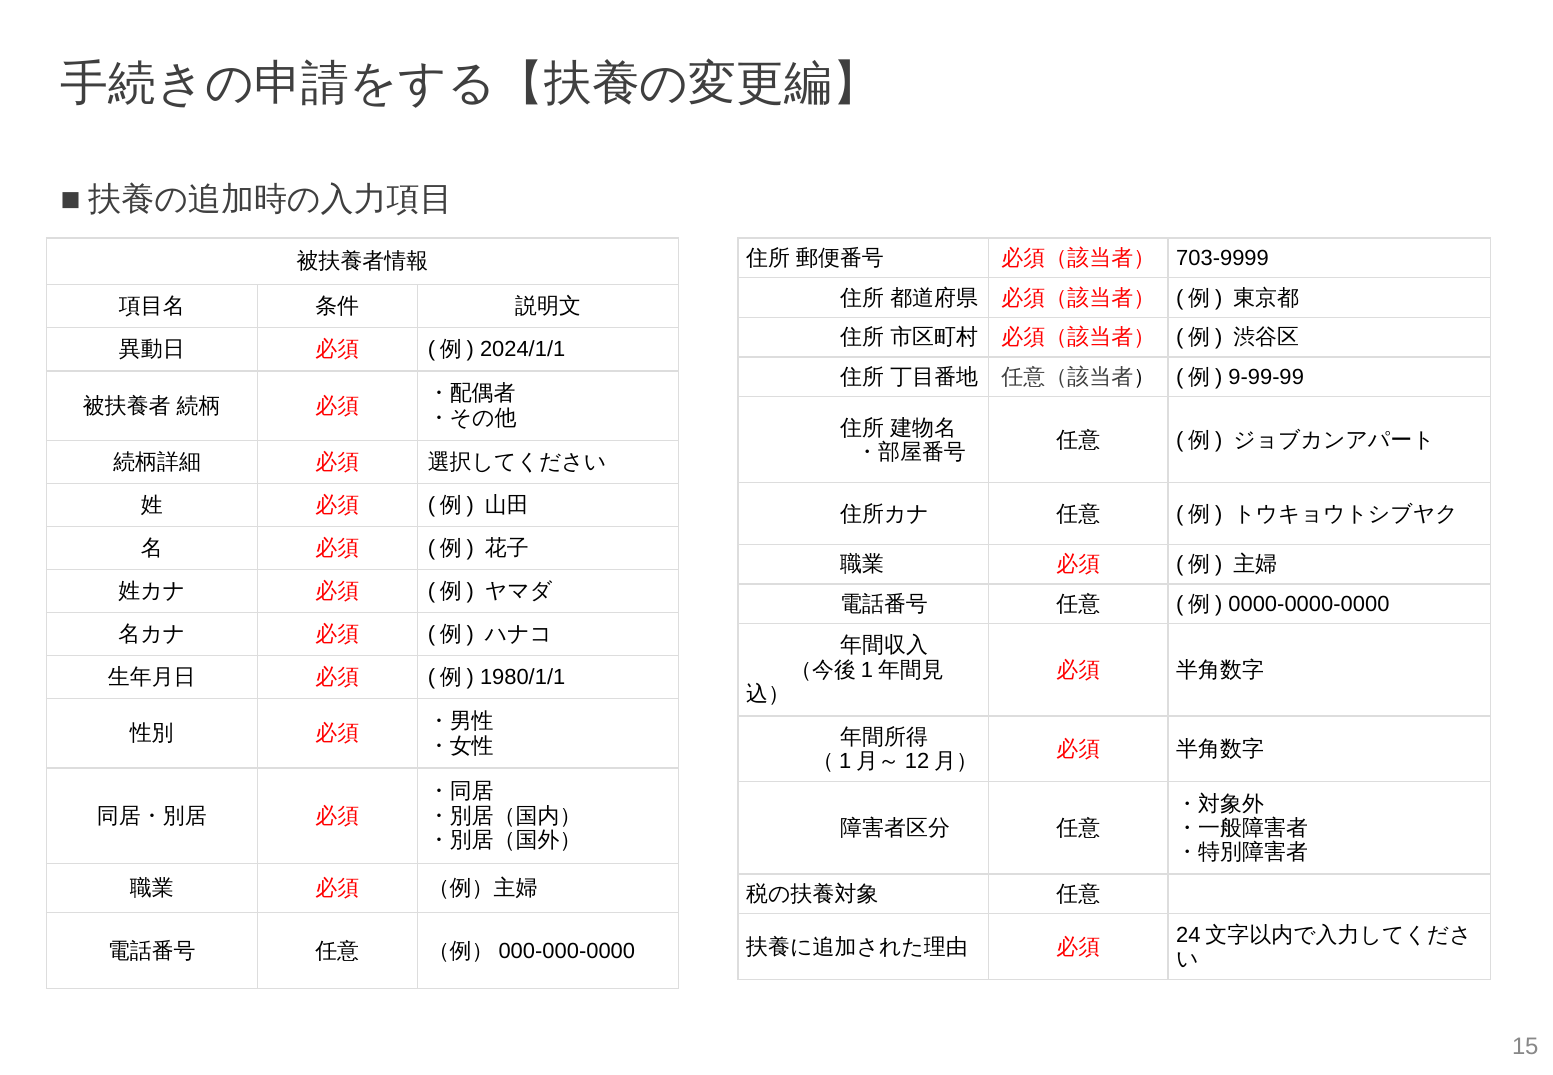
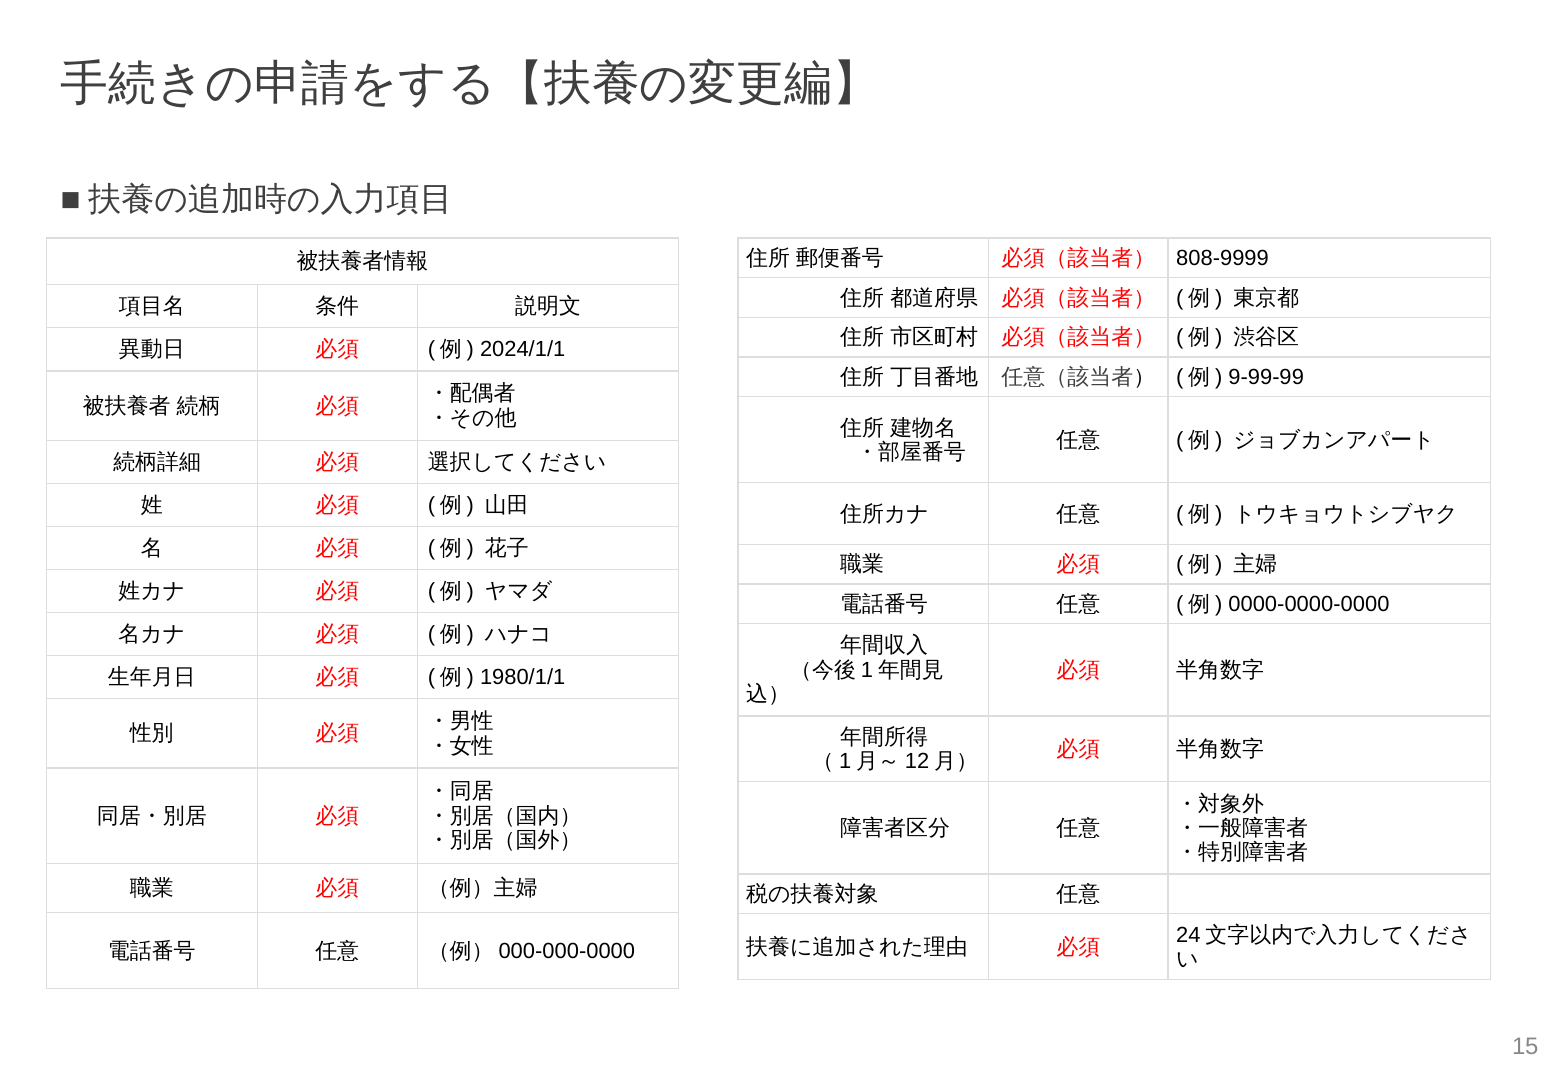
703-9999: 703-9999 -> 808-9999
